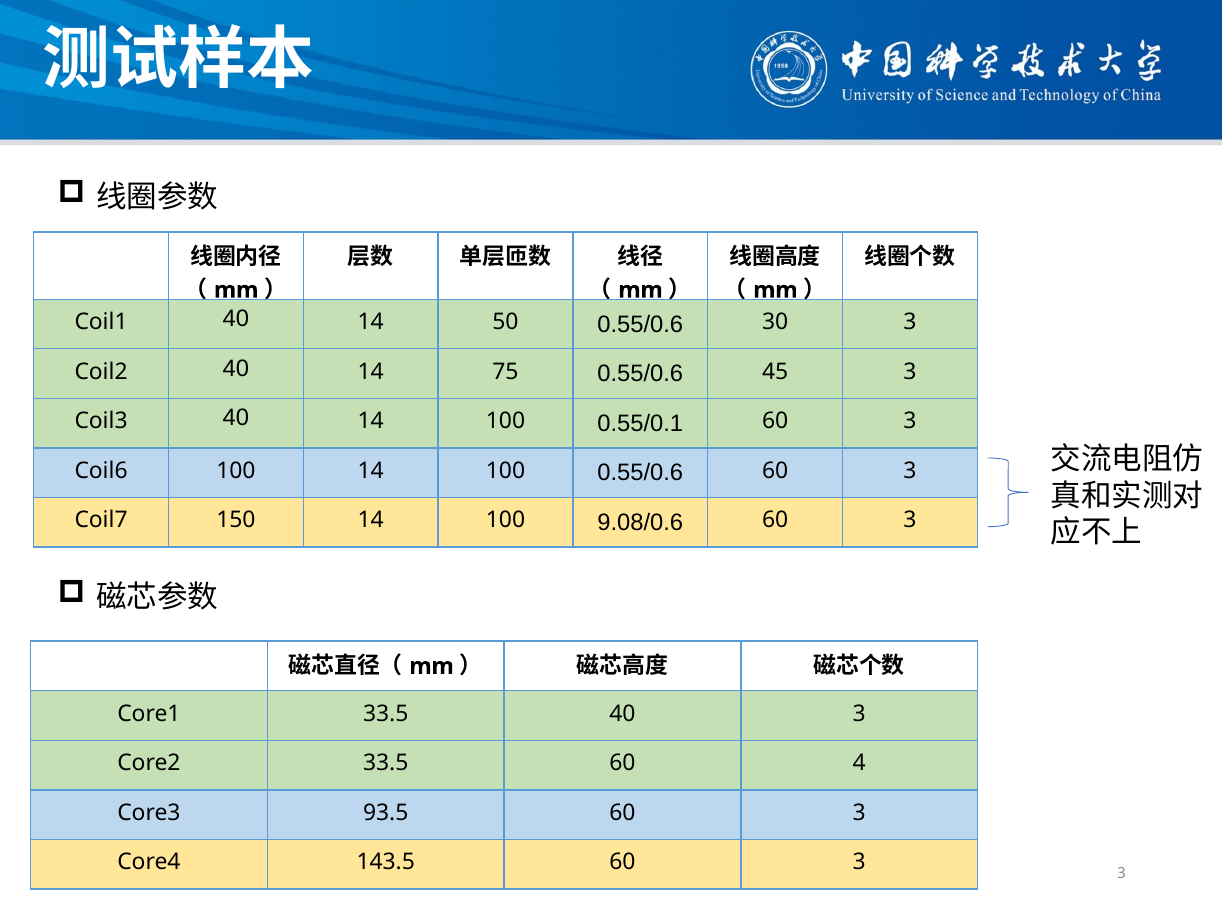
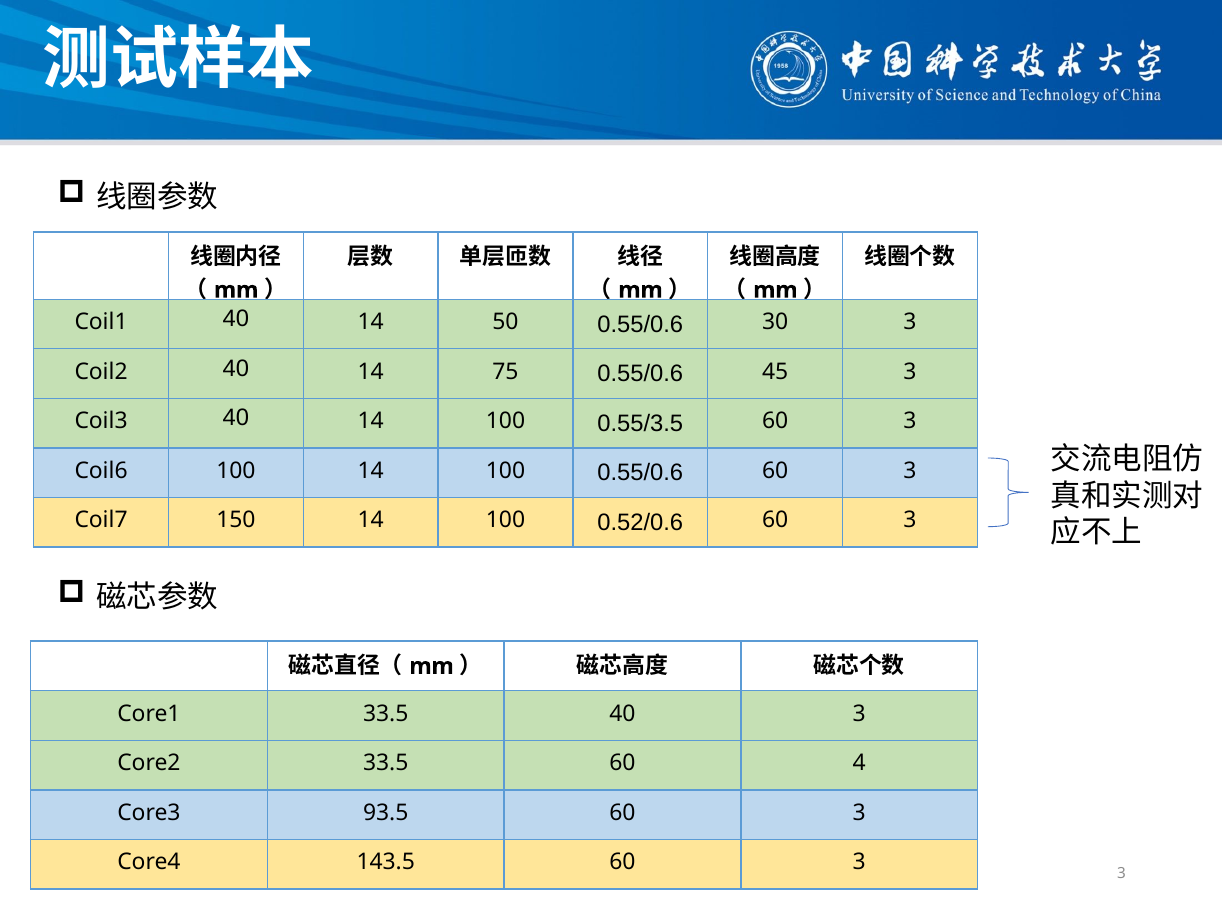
0.55/0.1: 0.55/0.1 -> 0.55/3.5
9.08/0.6: 9.08/0.6 -> 0.52/0.6
